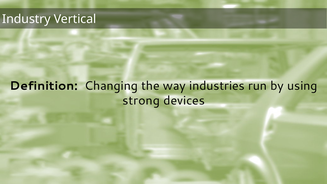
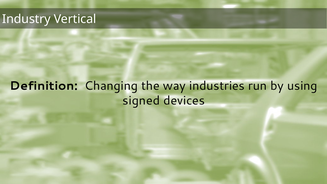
strong: strong -> signed
